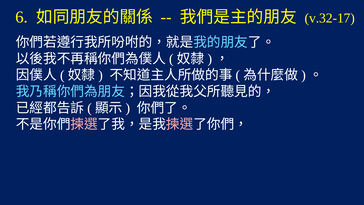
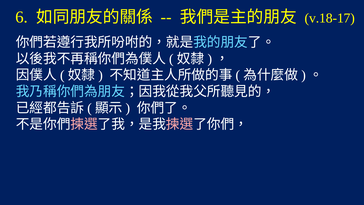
v.32-17: v.32-17 -> v.18-17
